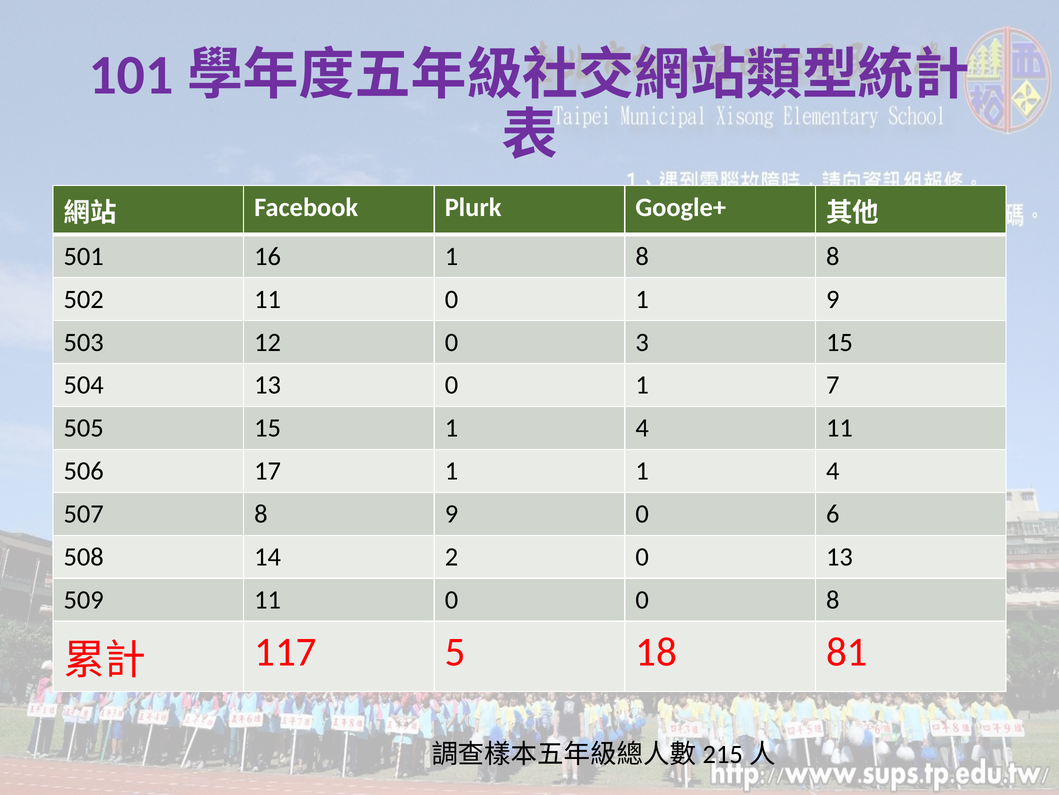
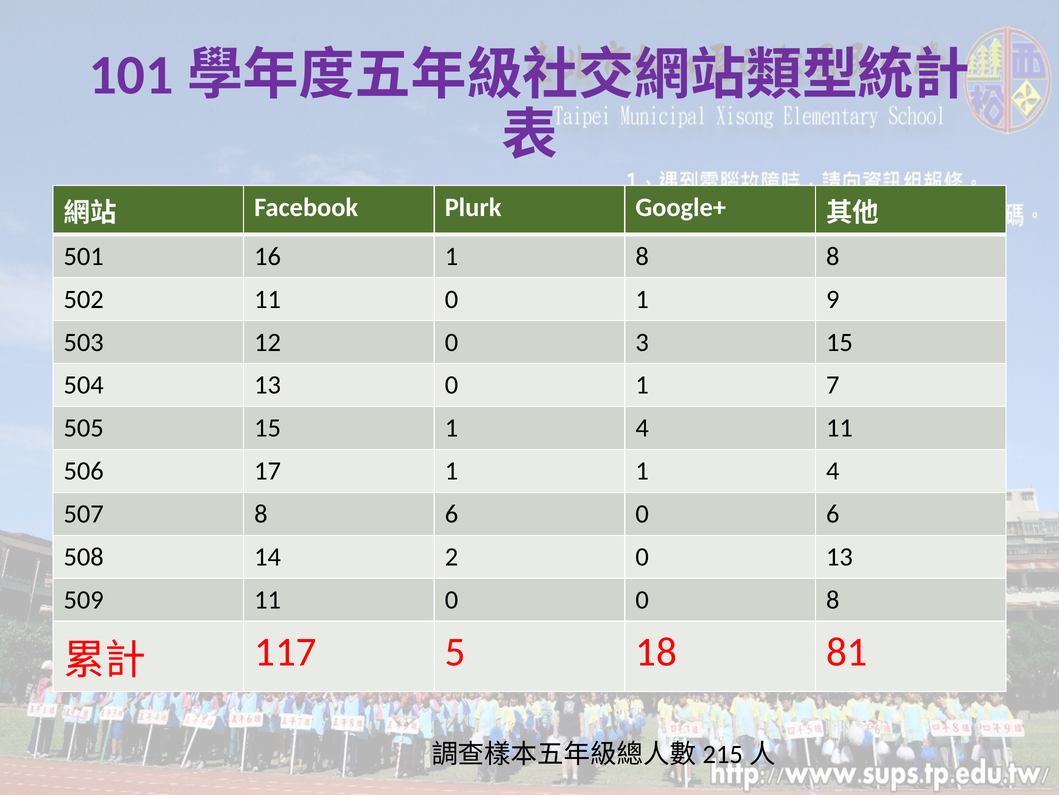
8 9: 9 -> 6
